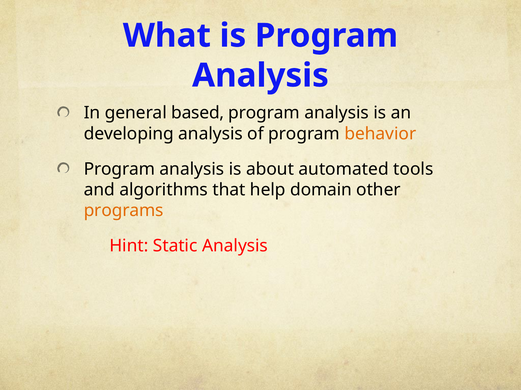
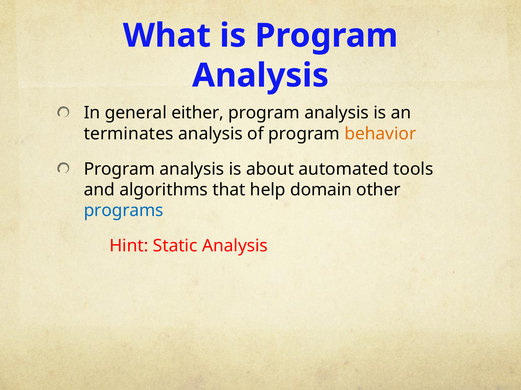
based: based -> either
developing: developing -> terminates
programs colour: orange -> blue
